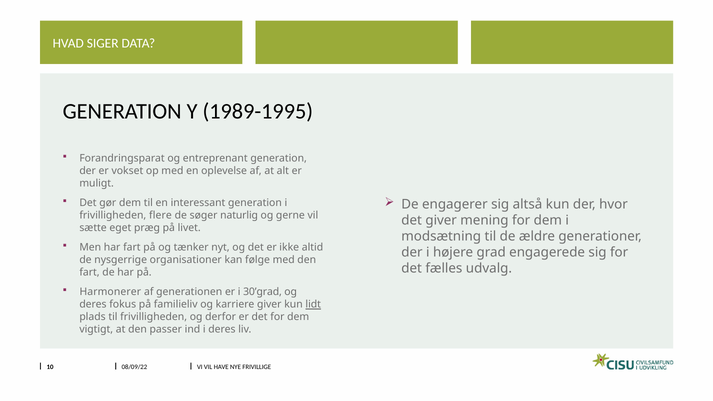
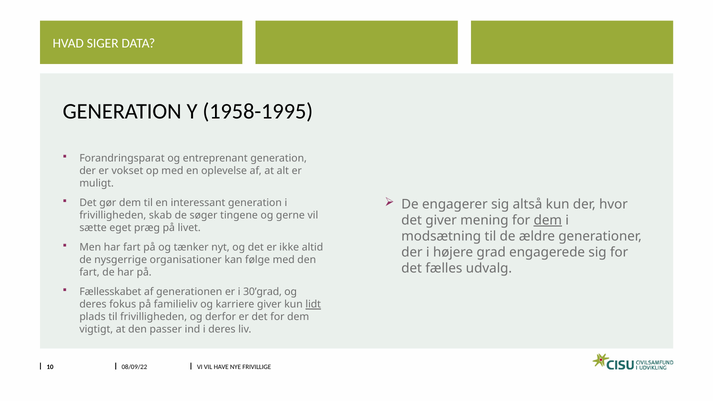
1989-1995: 1989-1995 -> 1958-1995
flere: flere -> skab
naturlig: naturlig -> tingene
dem at (548, 220) underline: none -> present
Harmonerer: Harmonerer -> Fællesskabet
